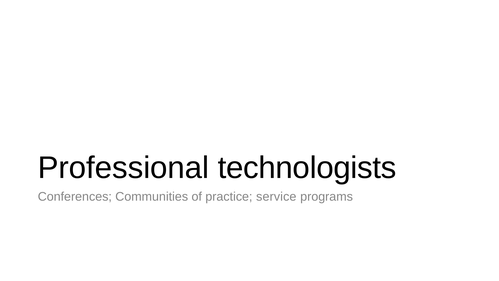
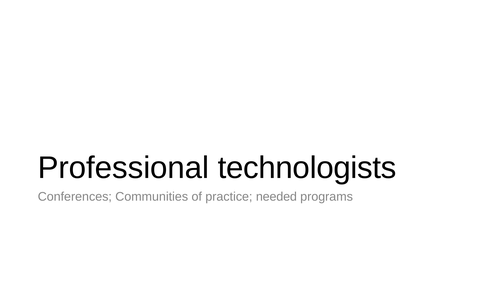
service: service -> needed
